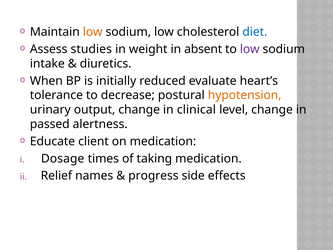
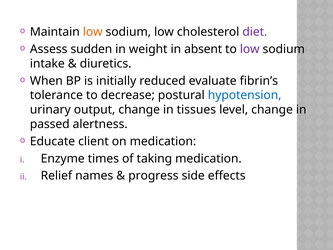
diet colour: blue -> purple
studies: studies -> sudden
heart’s: heart’s -> fibrin’s
hypotension colour: orange -> blue
clinical: clinical -> tissues
Dosage: Dosage -> Enzyme
